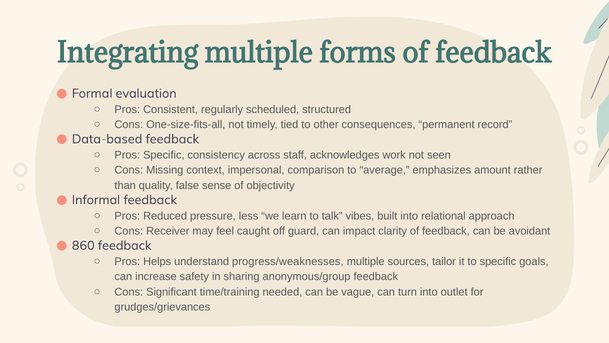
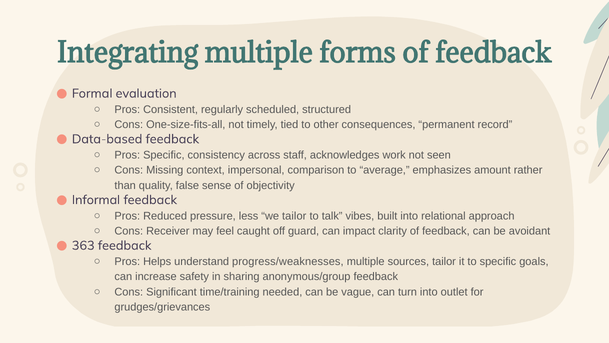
we learn: learn -> tailor
860: 860 -> 363
